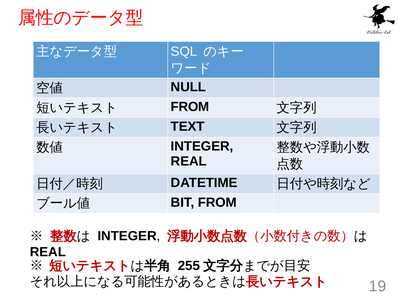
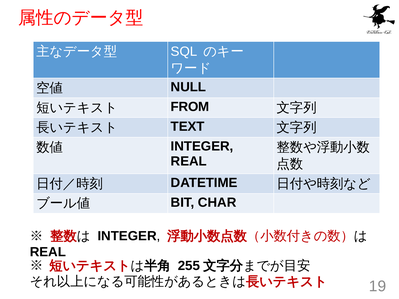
BIT FROM: FROM -> CHAR
